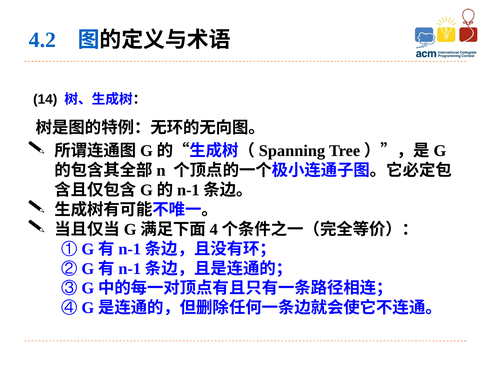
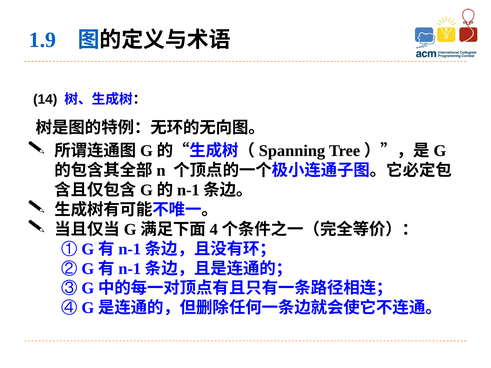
4.2: 4.2 -> 1.9
